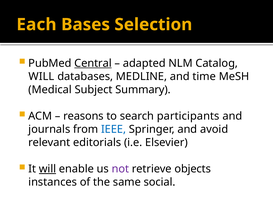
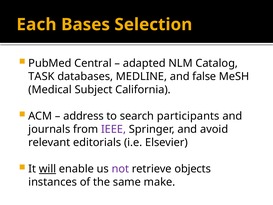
Central underline: present -> none
WILL at (41, 76): WILL -> TASK
time: time -> false
Summary: Summary -> California
reasons: reasons -> address
IEEE colour: blue -> purple
social: social -> make
